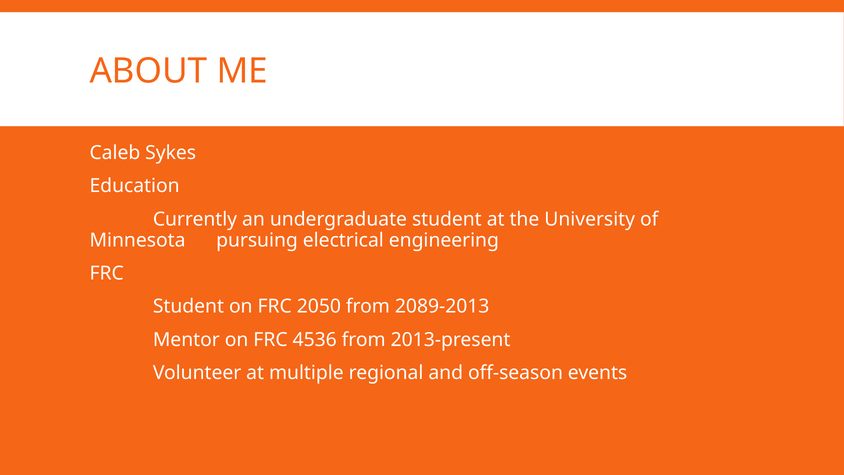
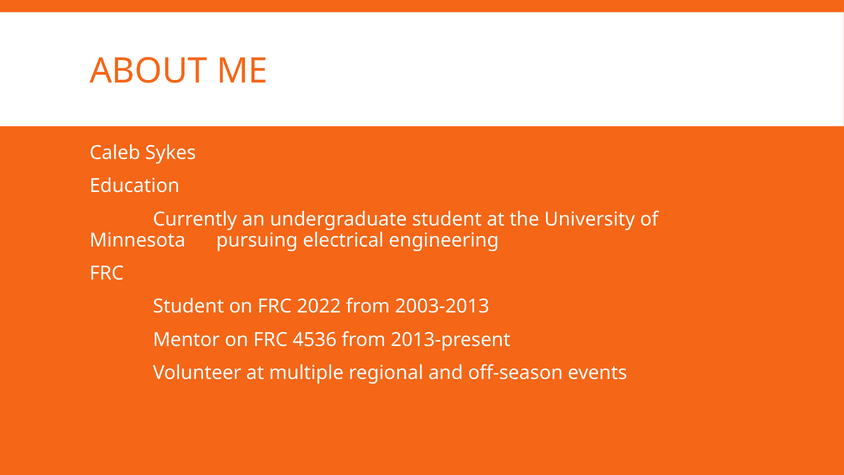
2050: 2050 -> 2022
2089-2013: 2089-2013 -> 2003-2013
